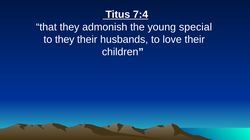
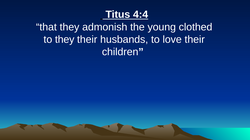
7:4: 7:4 -> 4:4
special: special -> clothed
